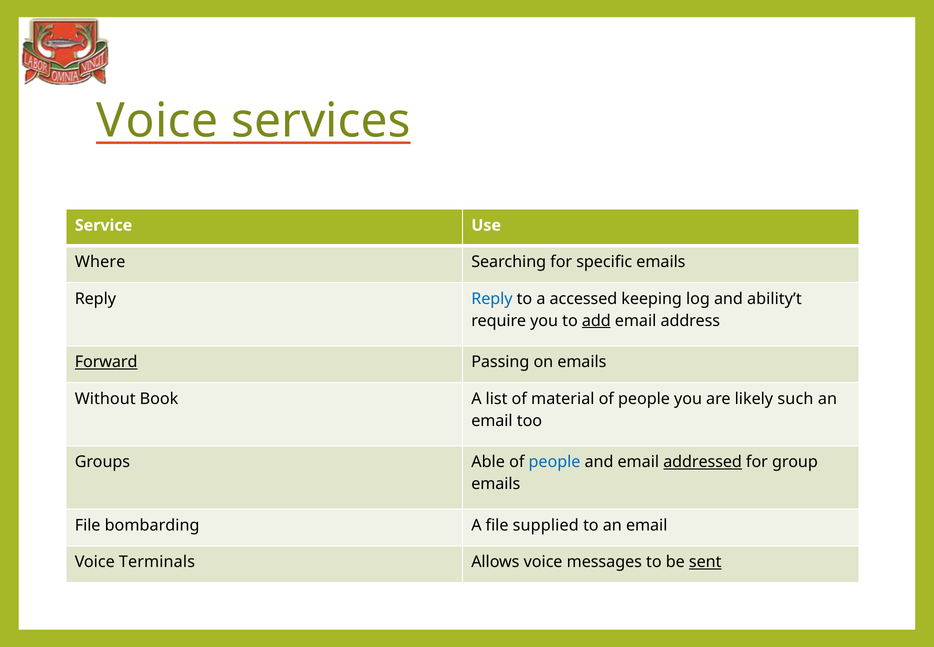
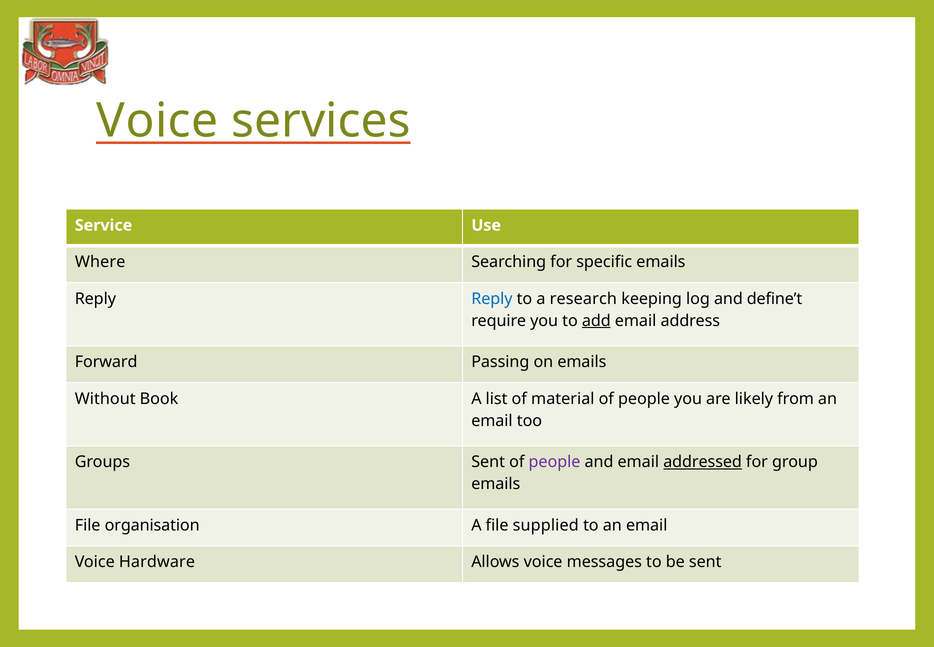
accessed: accessed -> research
ability’t: ability’t -> define’t
Forward underline: present -> none
such: such -> from
Groups Able: Able -> Sent
people at (555, 462) colour: blue -> purple
bombarding: bombarding -> organisation
Terminals: Terminals -> Hardware
sent at (705, 562) underline: present -> none
